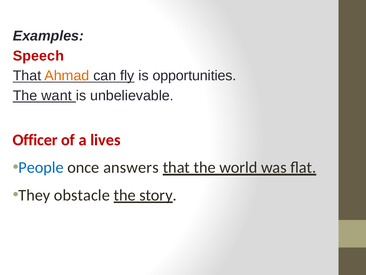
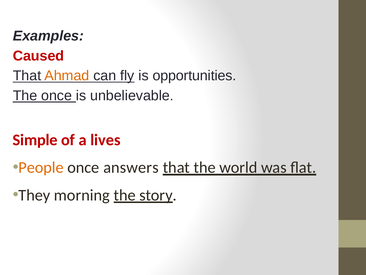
Speech: Speech -> Caused
The want: want -> once
Officer: Officer -> Simple
People colour: blue -> orange
obstacle: obstacle -> morning
